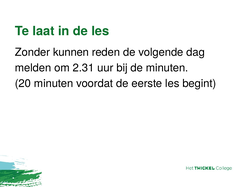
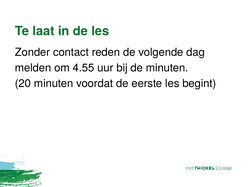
kunnen: kunnen -> contact
2.31: 2.31 -> 4.55
